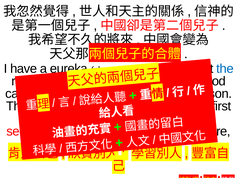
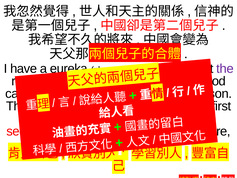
the at (225, 69) colour: blue -> purple
